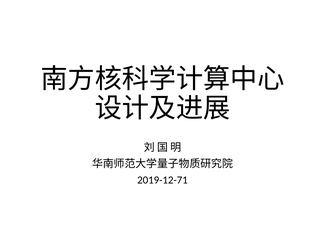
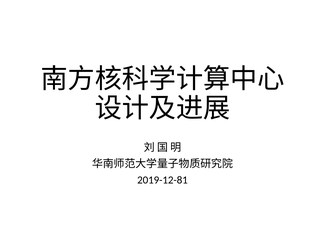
2019-12-71: 2019-12-71 -> 2019-12-81
